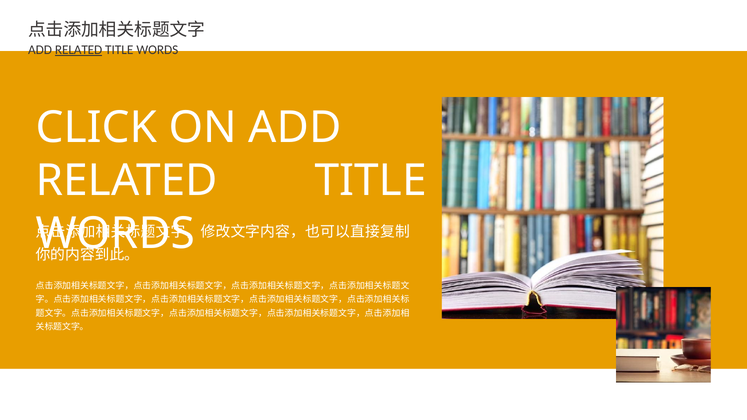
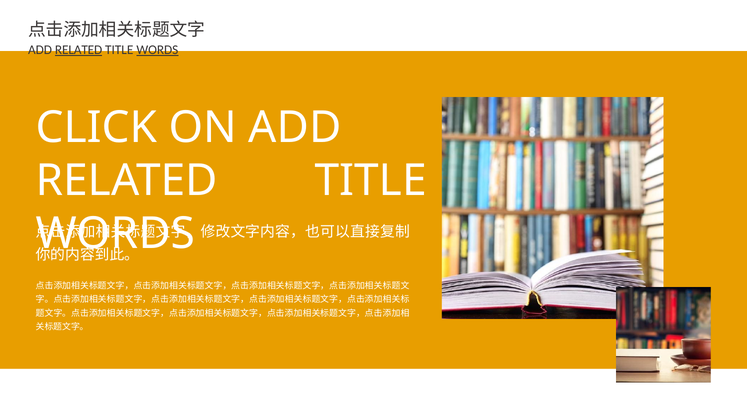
WORDS at (157, 50) underline: none -> present
